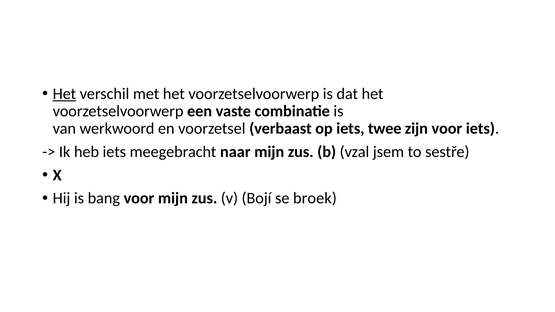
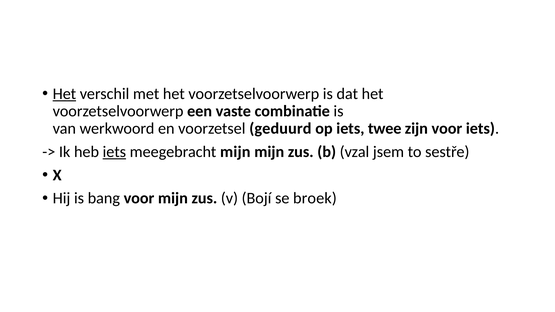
verbaast: verbaast -> geduurd
iets at (114, 152) underline: none -> present
meegebracht naar: naar -> mijn
